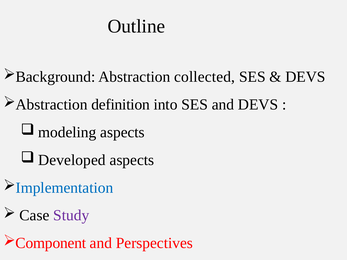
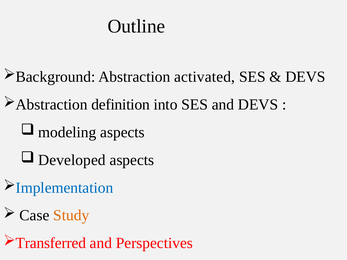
collected: collected -> activated
Study colour: purple -> orange
Component: Component -> Transferred
